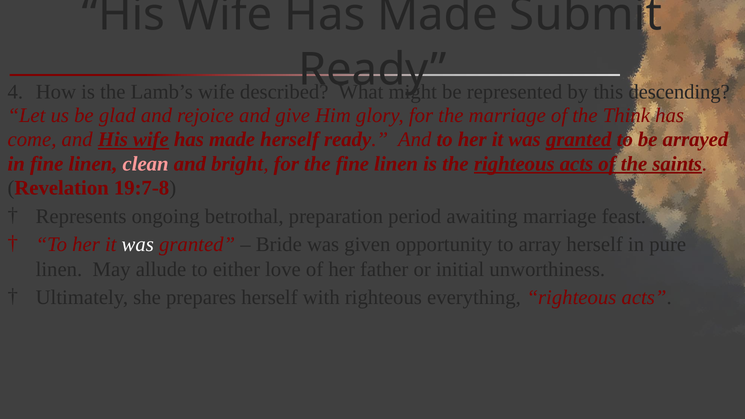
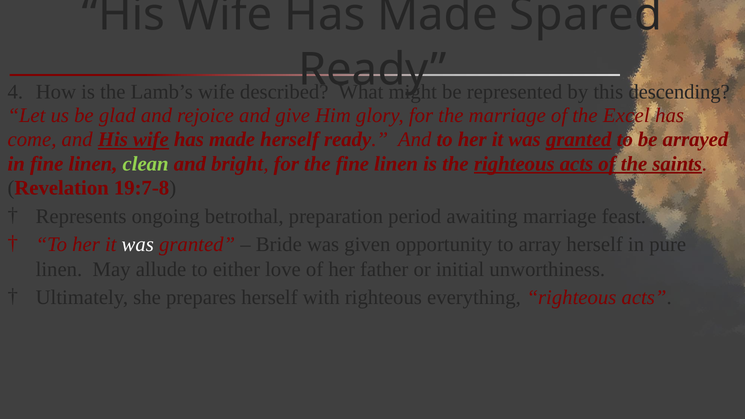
Submit: Submit -> Spared
Think: Think -> Excel
clean colour: pink -> light green
